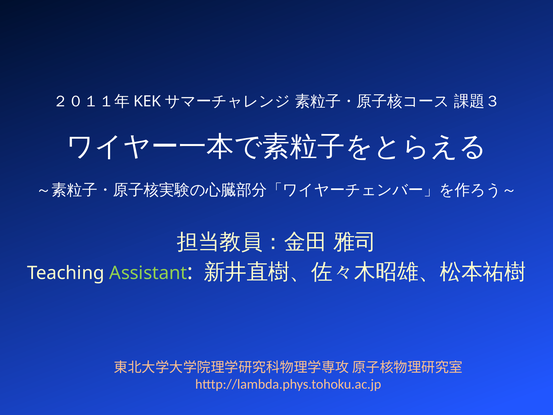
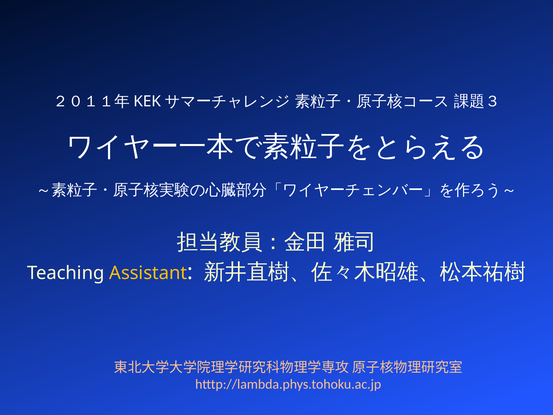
Assistant colour: light green -> yellow
